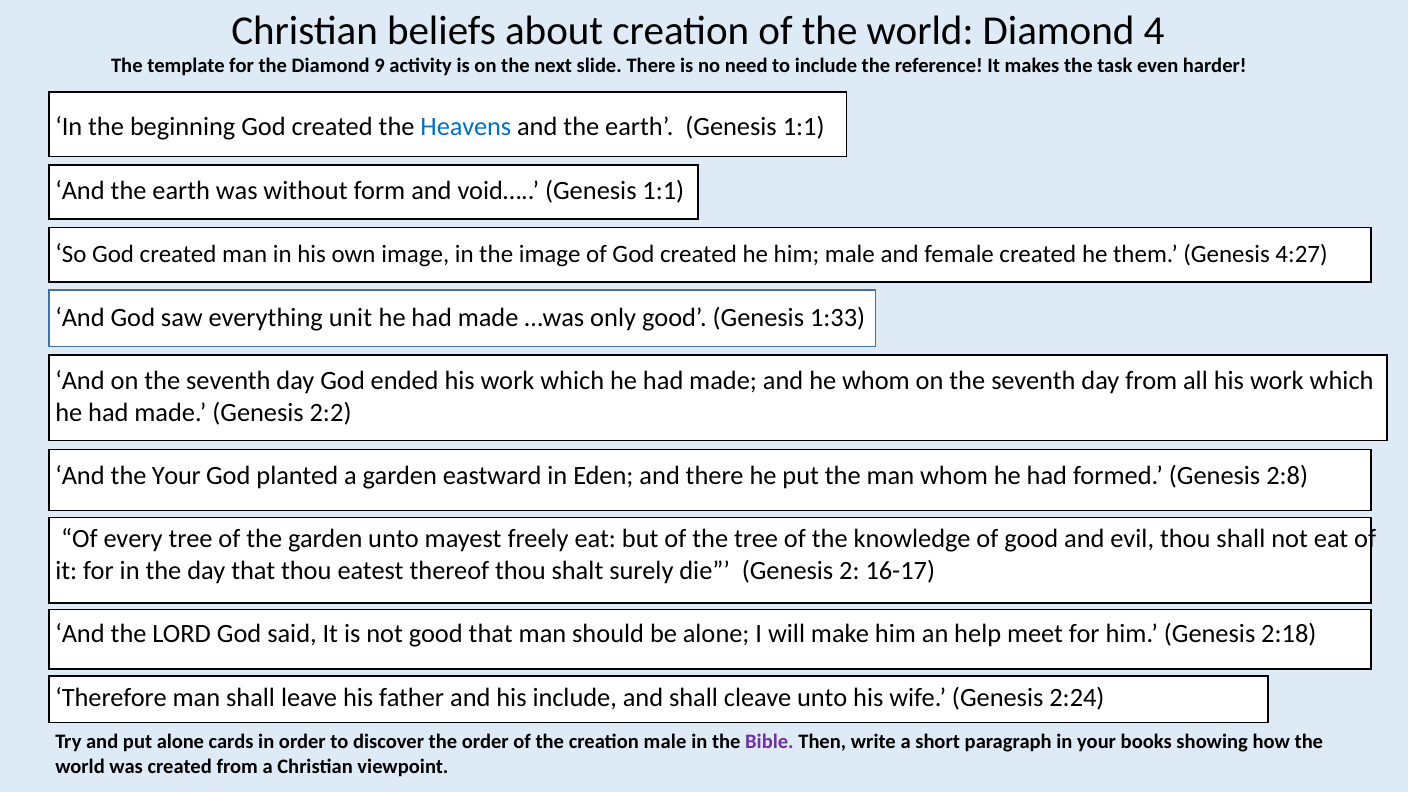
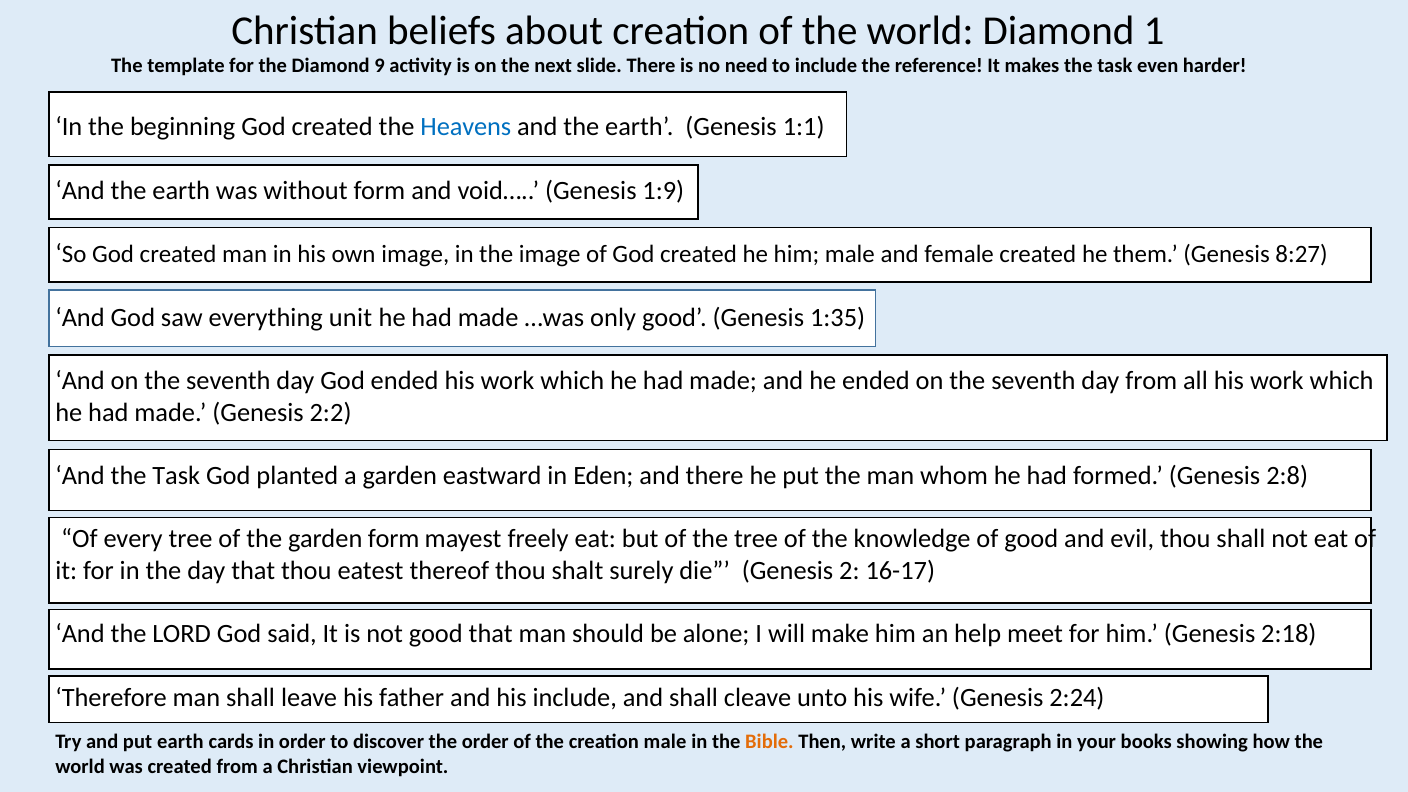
4: 4 -> 1
void… Genesis 1:1: 1:1 -> 1:9
4:27: 4:27 -> 8:27
1:33: 1:33 -> 1:35
he whom: whom -> ended
And the Your: Your -> Task
garden unto: unto -> form
put alone: alone -> earth
Bible colour: purple -> orange
